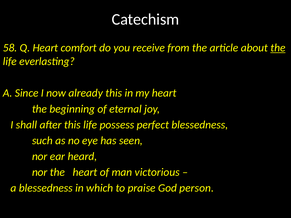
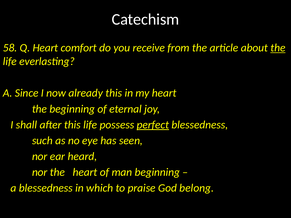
perfect underline: none -> present
man victorious: victorious -> beginning
person: person -> belong
